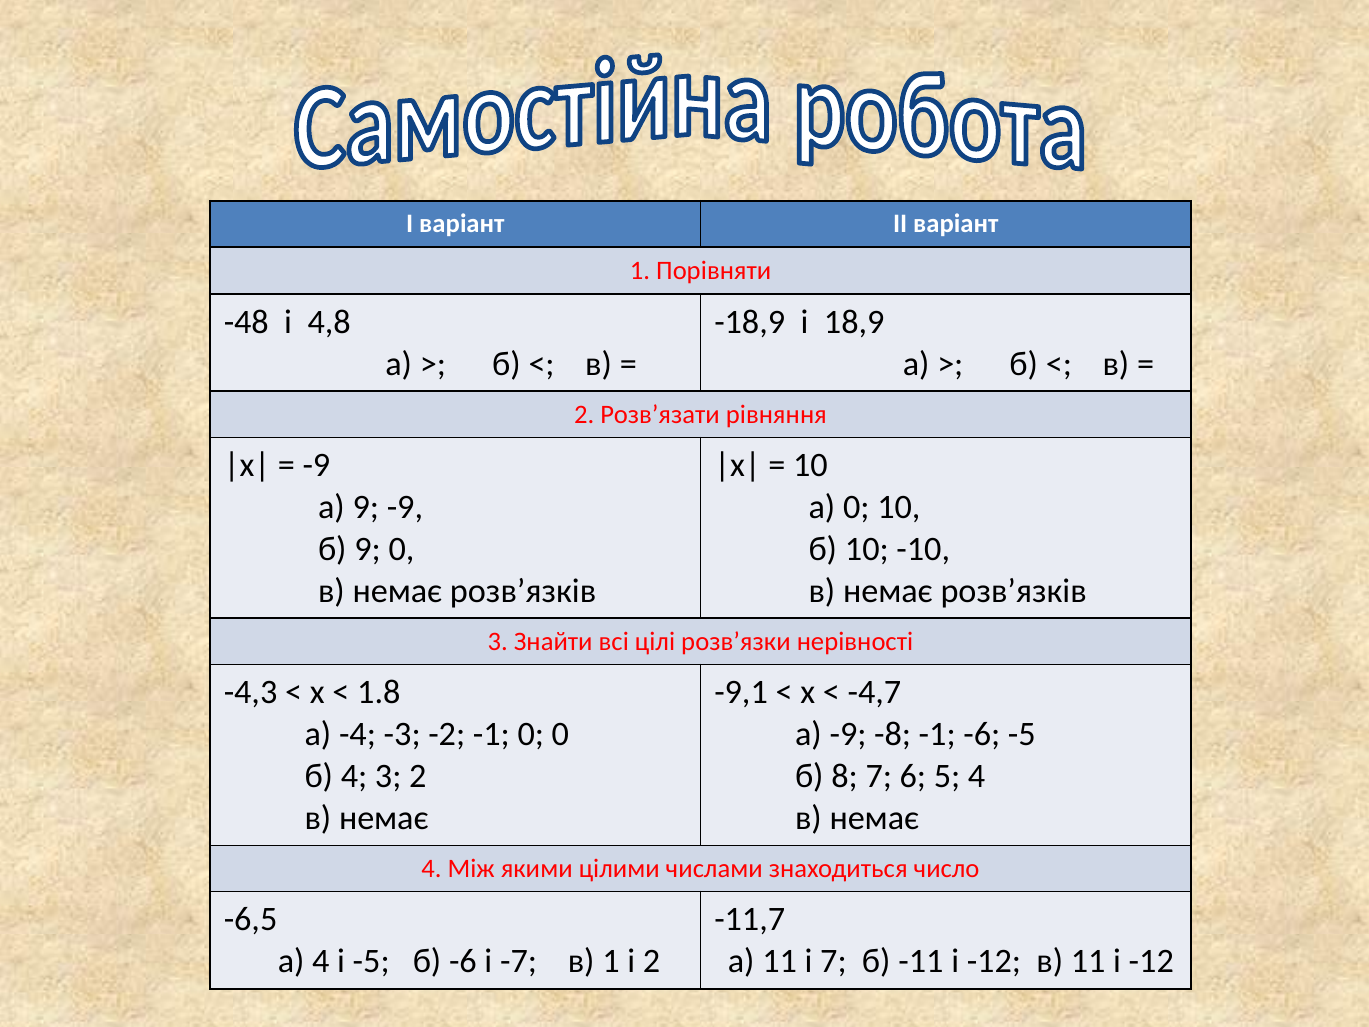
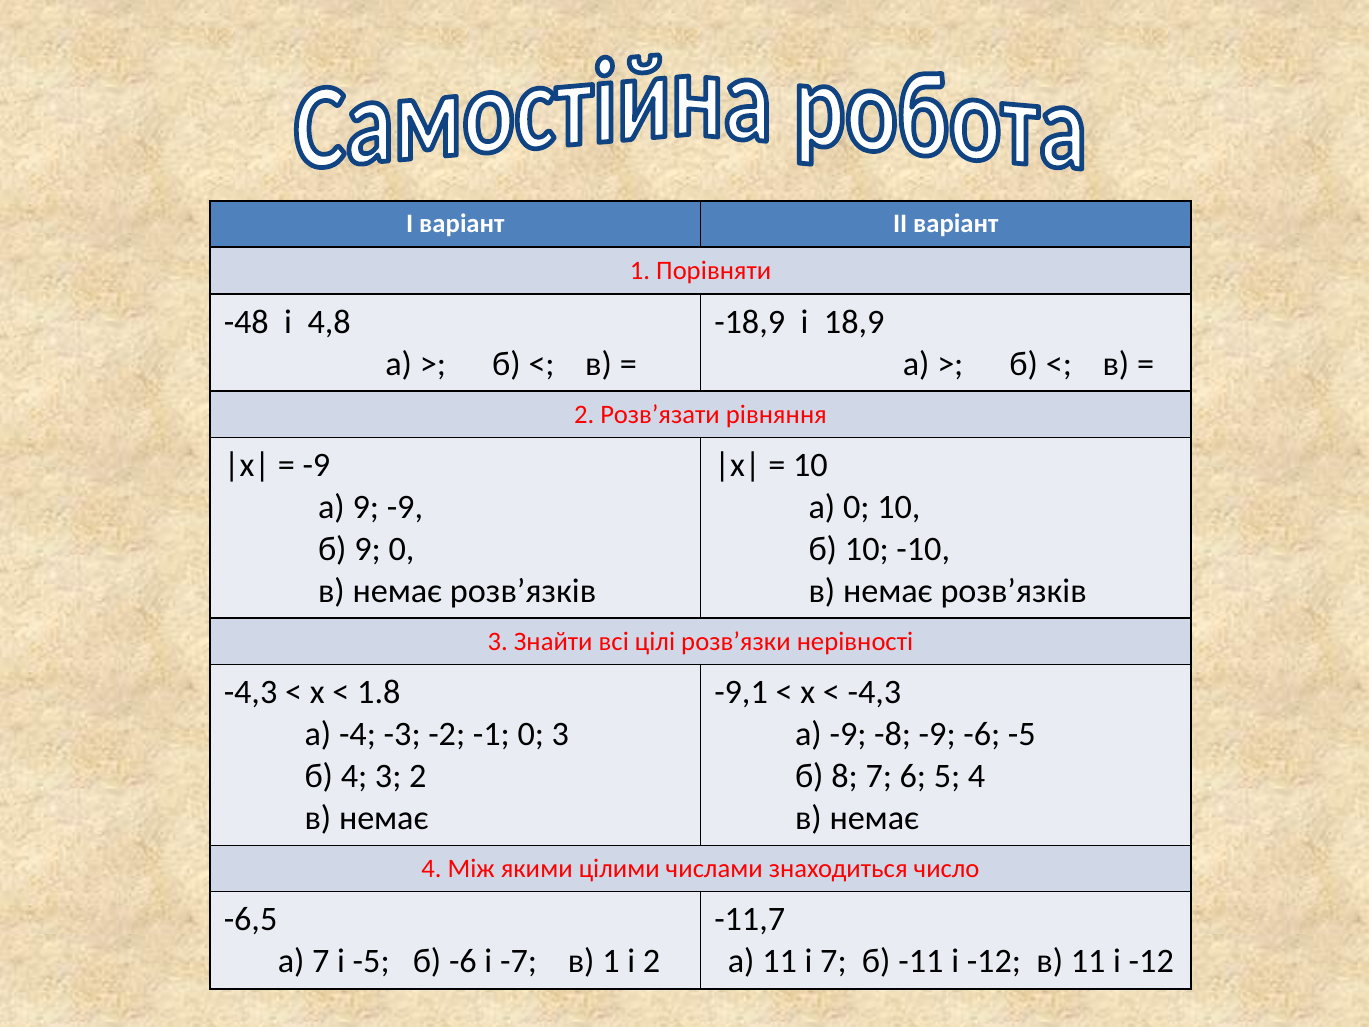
-4,7 at (874, 692): -4,7 -> -4,3
0 0: 0 -> 3
-8 -1: -1 -> -9
а 4: 4 -> 7
